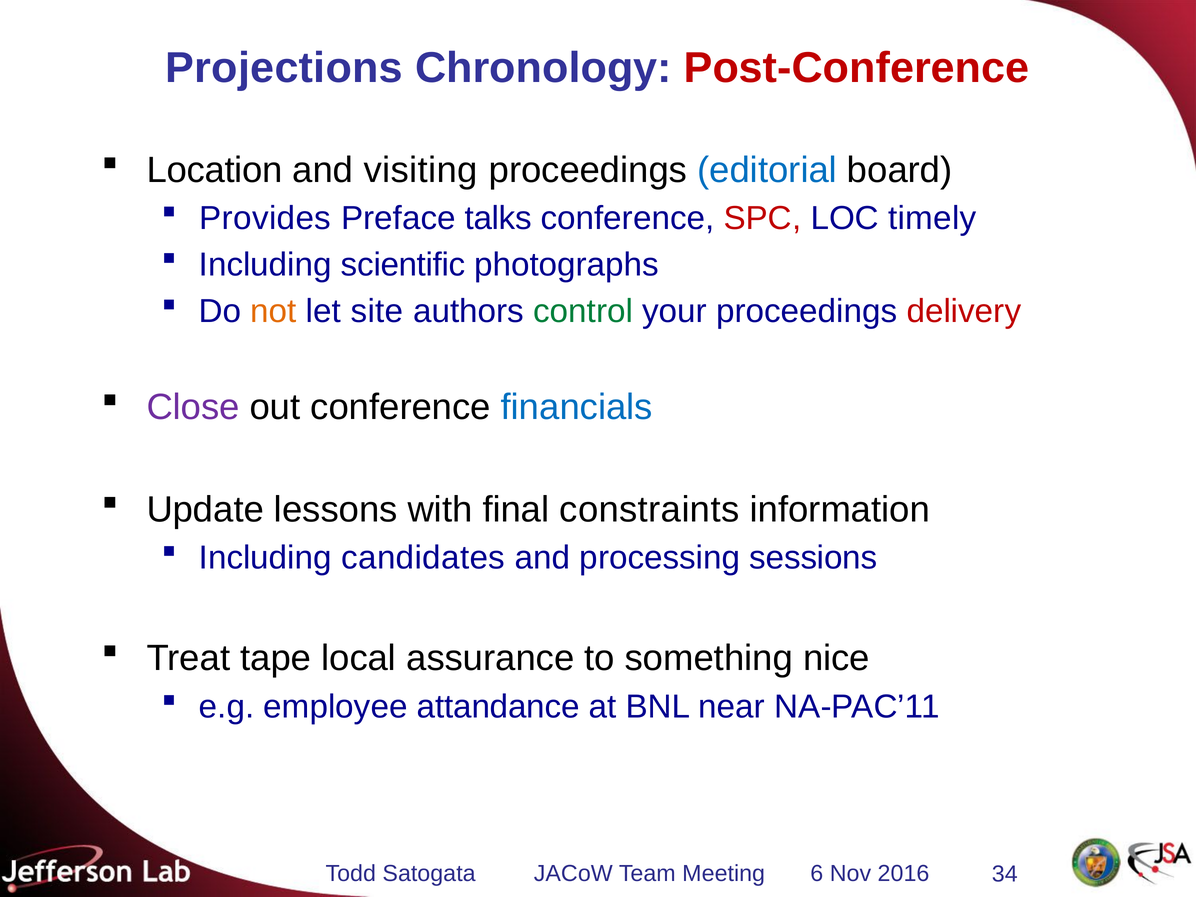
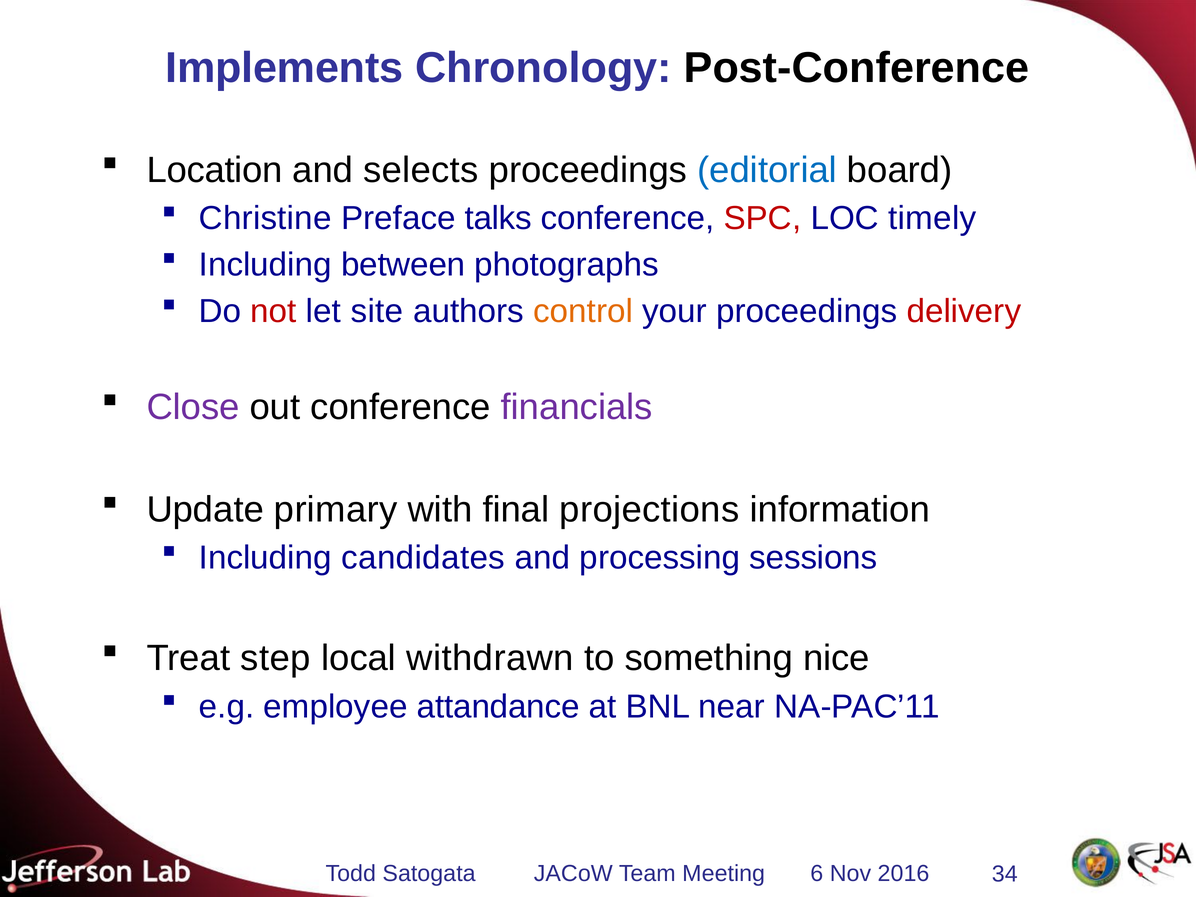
Projections: Projections -> Implements
Post-Conference colour: red -> black
visiting: visiting -> selects
Provides: Provides -> Christine
scientific: scientific -> between
not colour: orange -> red
control colour: green -> orange
financials colour: blue -> purple
lessons: lessons -> primary
constraints: constraints -> projections
tape: tape -> step
assurance: assurance -> withdrawn
